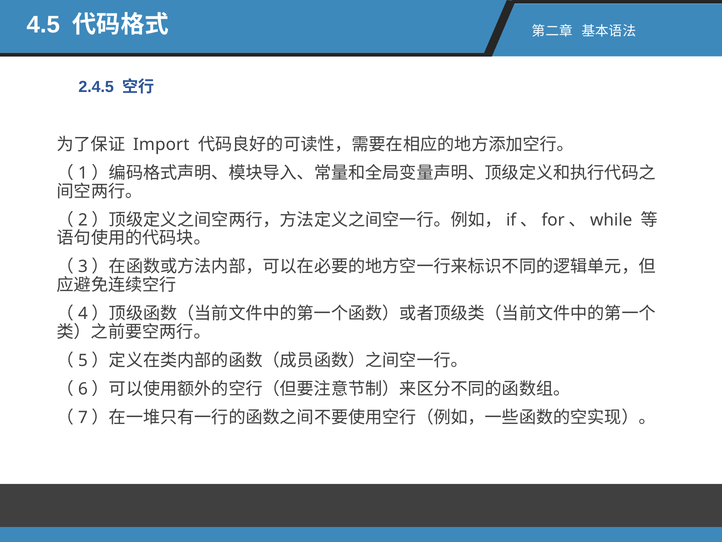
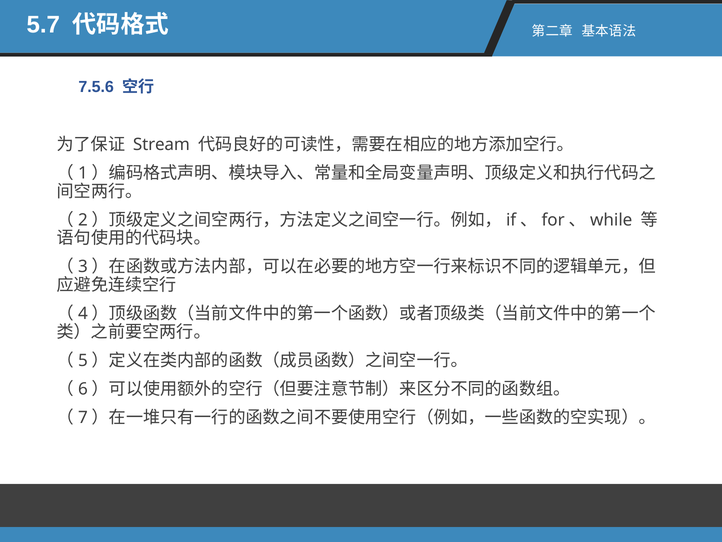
4.5: 4.5 -> 5.7
2.4.5: 2.4.5 -> 7.5.6
Import: Import -> Stream
